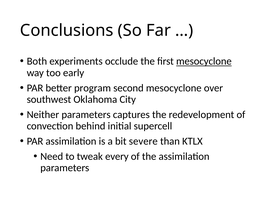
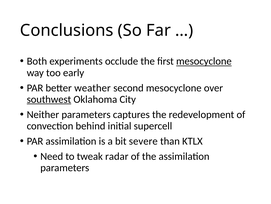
program: program -> weather
southwest underline: none -> present
every: every -> radar
